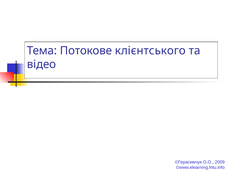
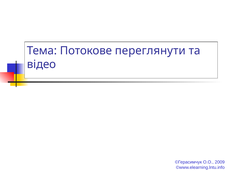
клієнтського: клієнтського -> переглянути
